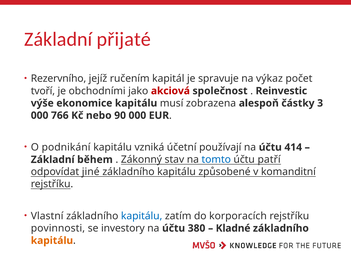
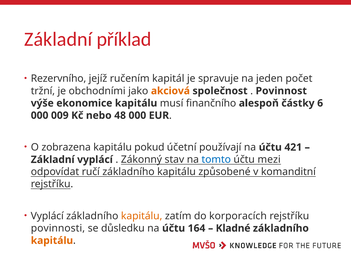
přijaté: přijaté -> příklad
výkaz: výkaz -> jeden
tvoří: tvoří -> tržní
akciová colour: red -> orange
Reinvestic: Reinvestic -> Povinnost
zobrazena: zobrazena -> finančního
3: 3 -> 6
766: 766 -> 009
90: 90 -> 48
podnikání: podnikání -> zobrazena
vzniká: vzniká -> pokud
414: 414 -> 421
Základní během: během -> vyplácí
patří: patří -> mezi
jiné: jiné -> ručí
Vlastní at (47, 216): Vlastní -> Vyplácí
kapitálu at (142, 216) colour: blue -> orange
investory: investory -> důsledku
380: 380 -> 164
